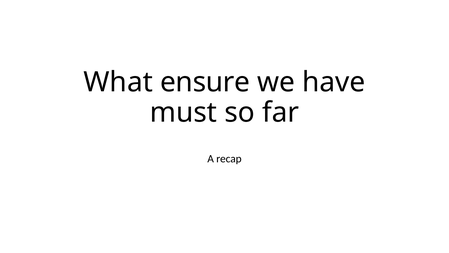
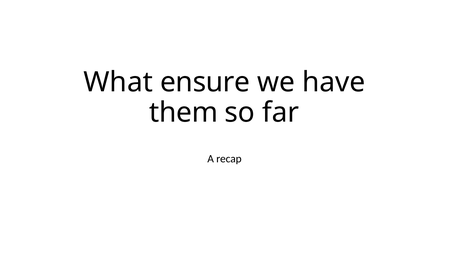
must: must -> them
